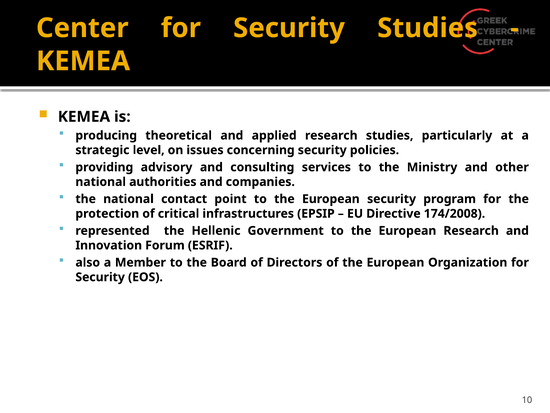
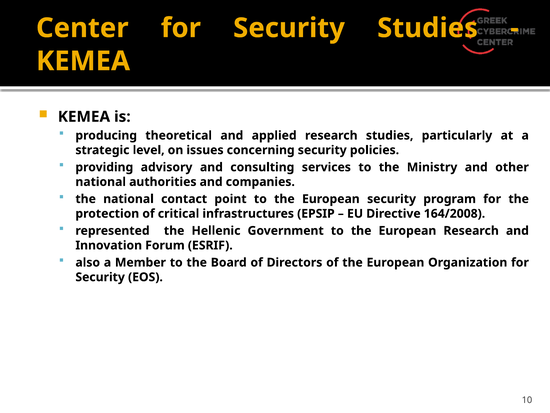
174/2008: 174/2008 -> 164/2008
